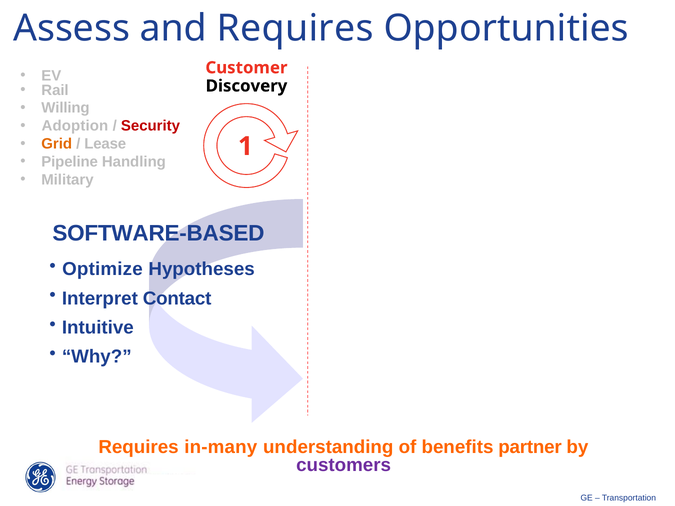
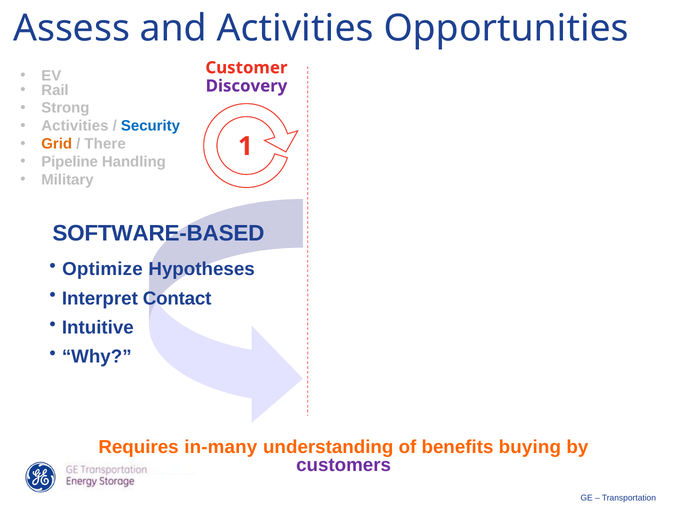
and Requires: Requires -> Activities
Discovery colour: black -> purple
Willing: Willing -> Strong
Adoption at (75, 126): Adoption -> Activities
Security colour: red -> blue
Lease: Lease -> There
partner: partner -> buying
